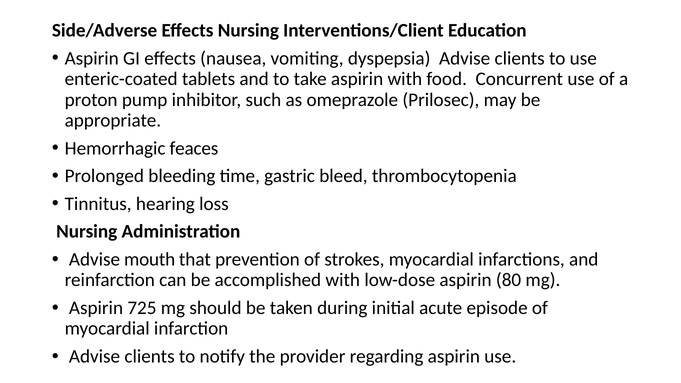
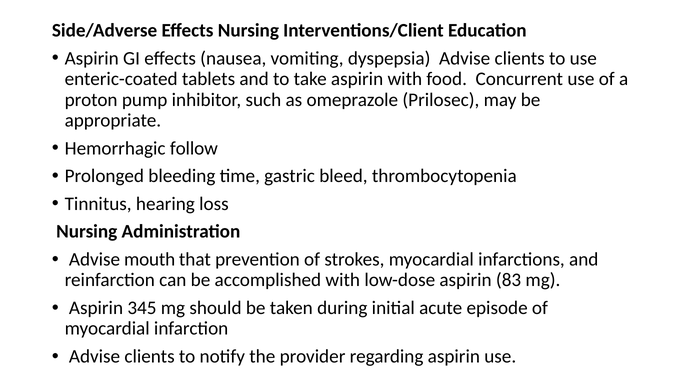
feaces: feaces -> follow
80: 80 -> 83
725: 725 -> 345
